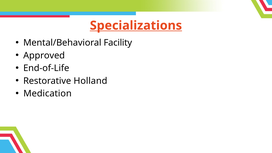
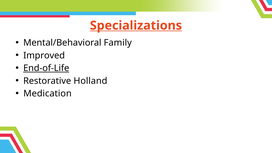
Facility: Facility -> Family
Approved: Approved -> Improved
End-of-Life underline: none -> present
